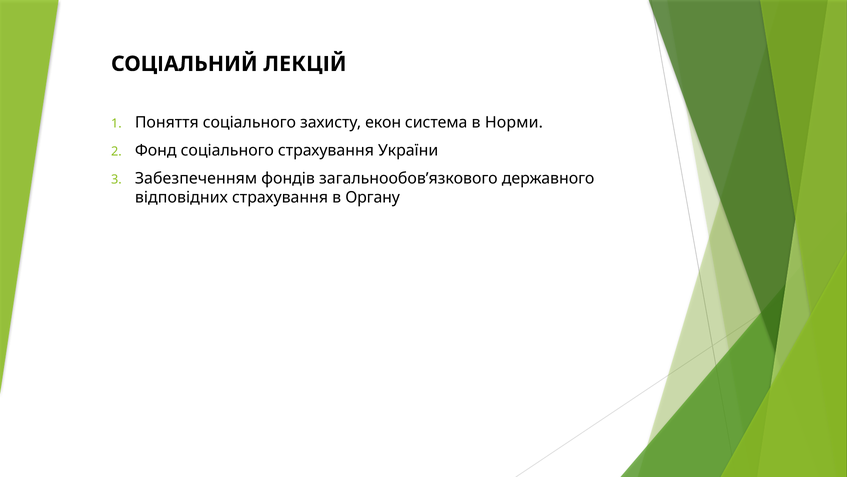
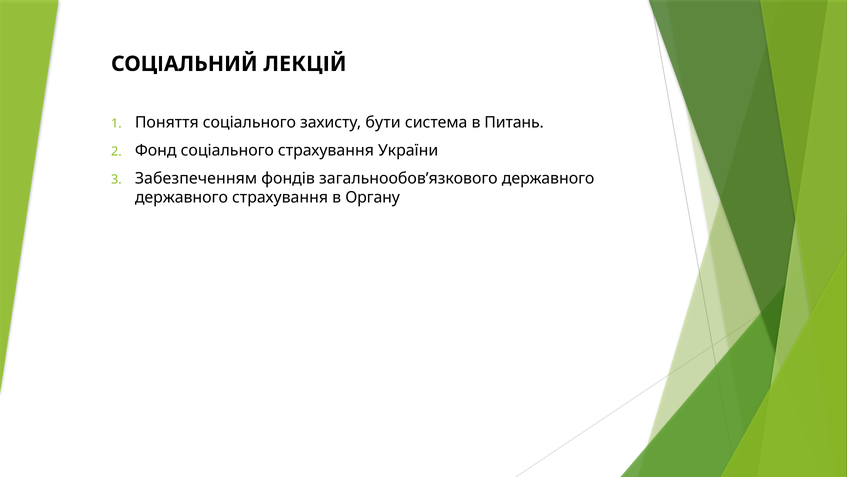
екон: екон -> бути
Норми: Норми -> Питань
відповідних at (181, 197): відповідних -> державного
